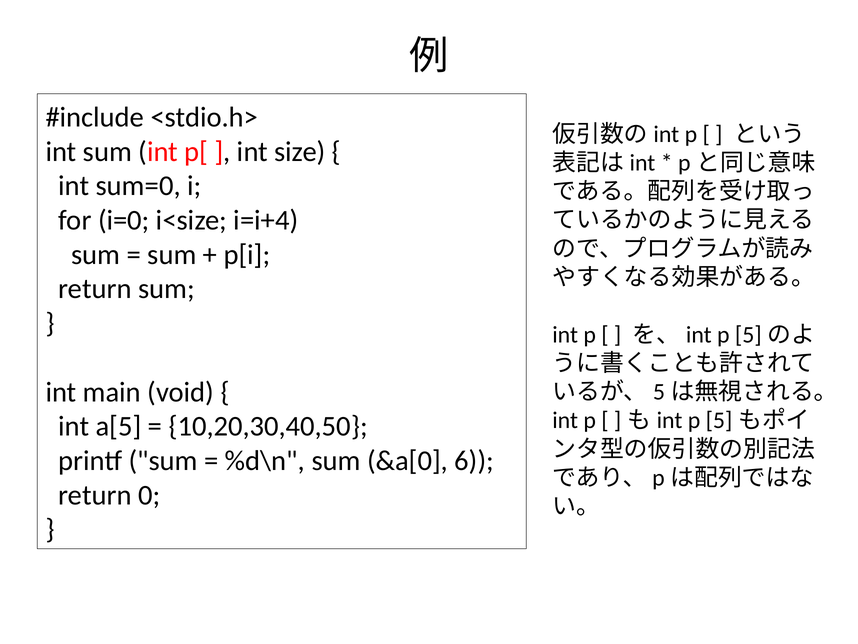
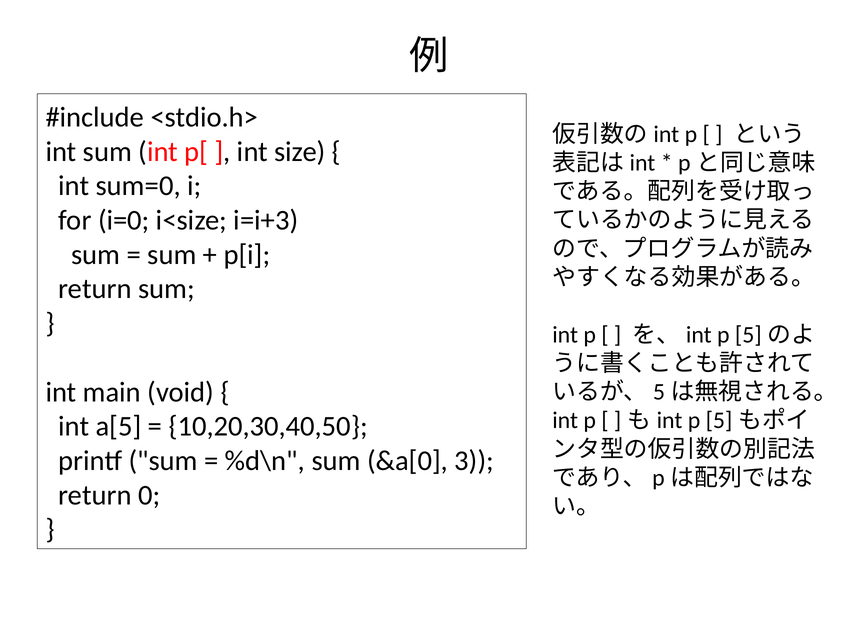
i=i+4: i=i+4 -> i=i+3
6: 6 -> 3
